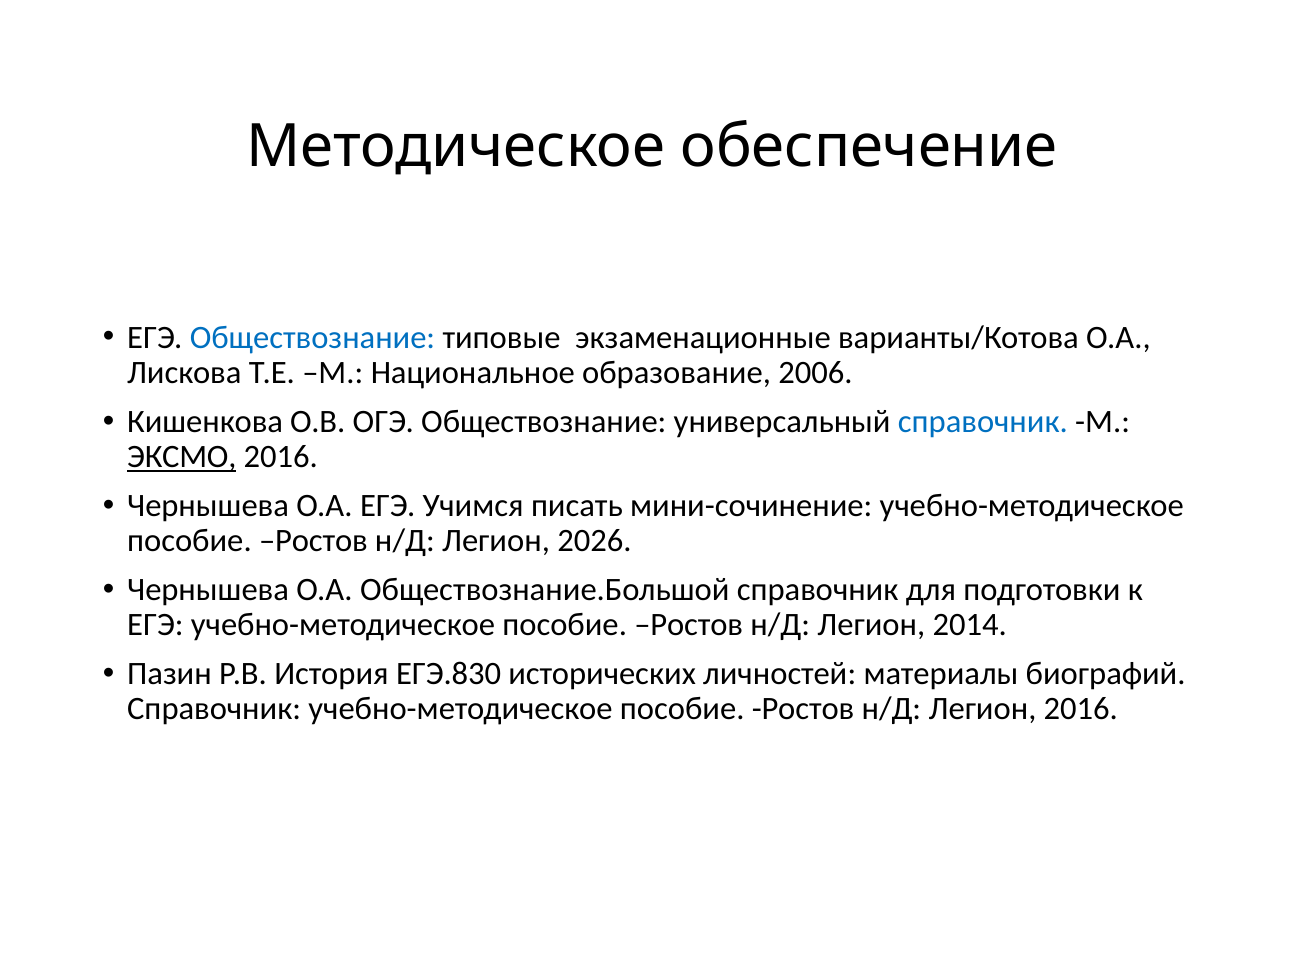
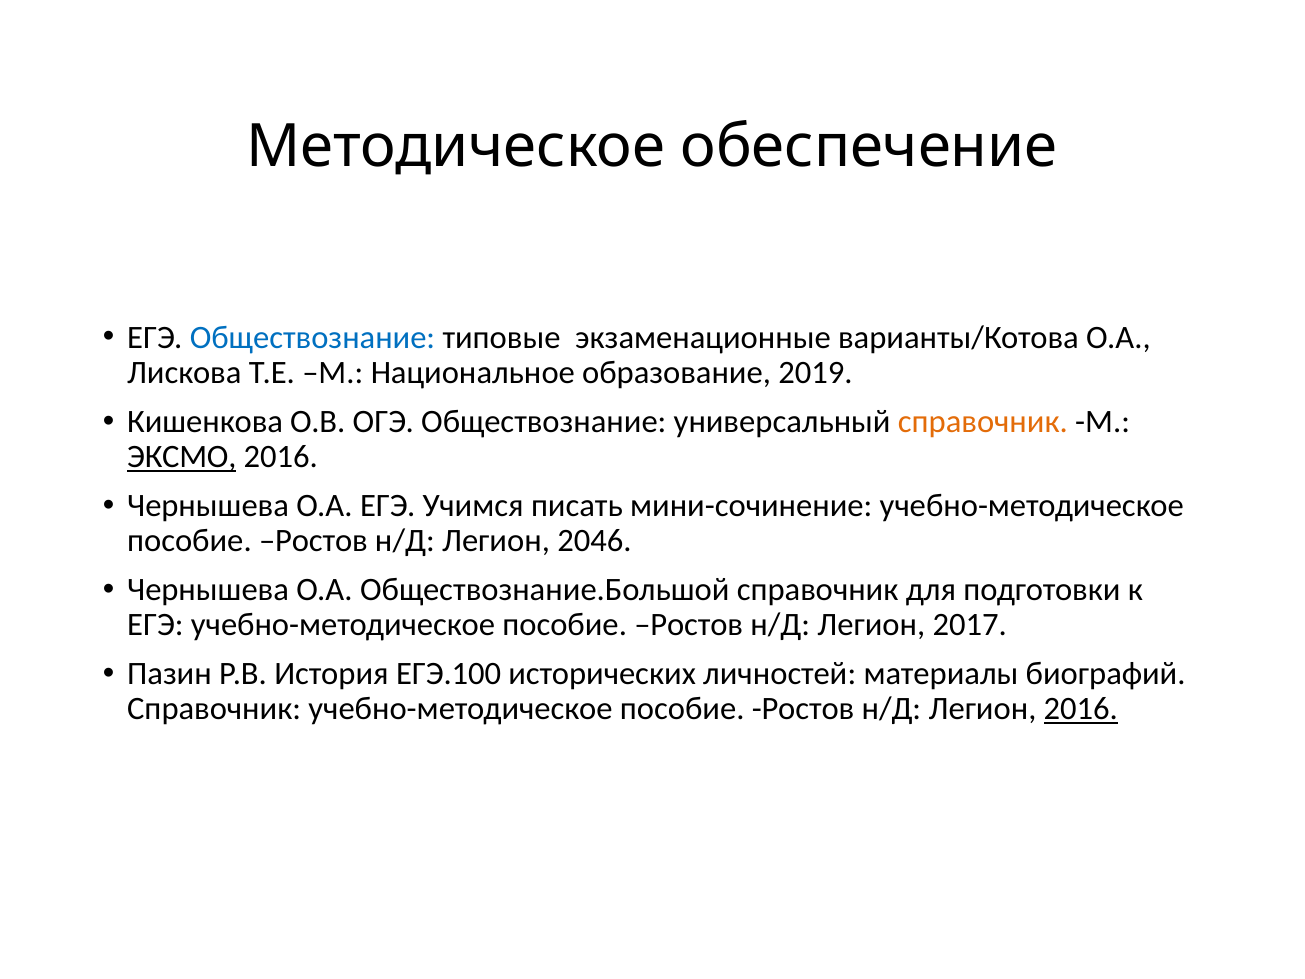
2006: 2006 -> 2019
справочник at (983, 421) colour: blue -> orange
2026: 2026 -> 2046
2014: 2014 -> 2017
ЕГЭ.830: ЕГЭ.830 -> ЕГЭ.100
2016 at (1081, 709) underline: none -> present
